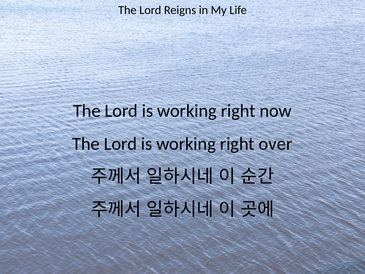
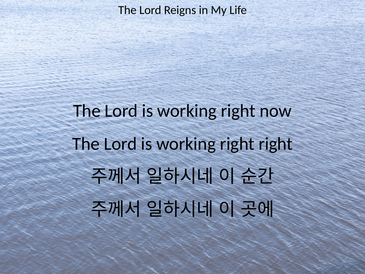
right over: over -> right
